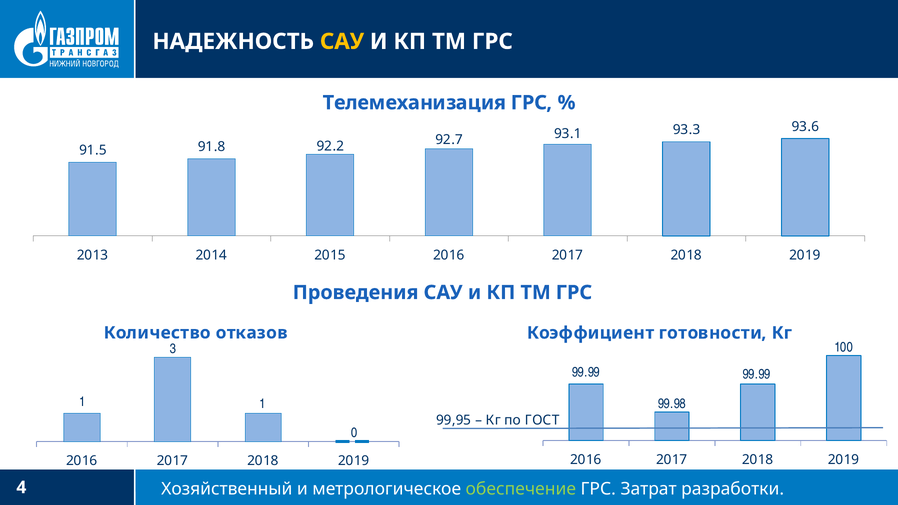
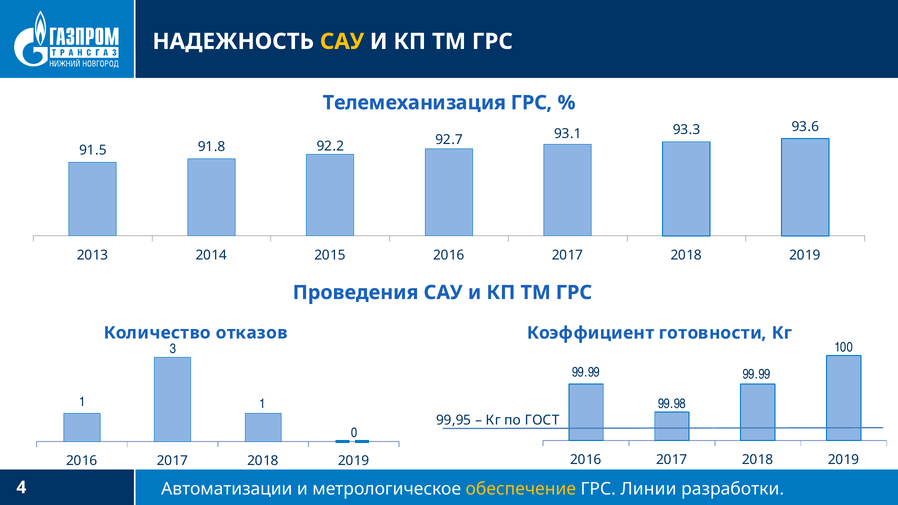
Хозяйственный: Хозяйственный -> Автоматизации
обеспечение colour: light green -> yellow
Затрат: Затрат -> Линии
